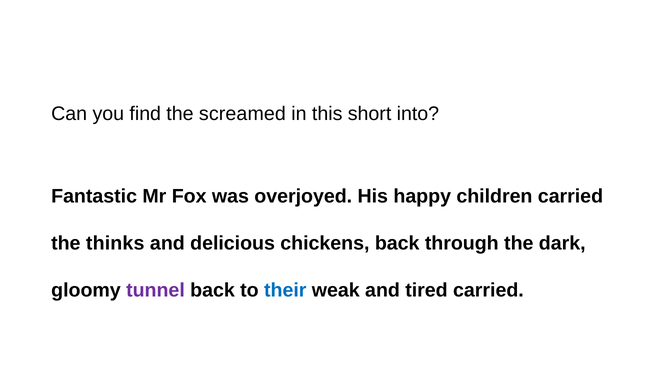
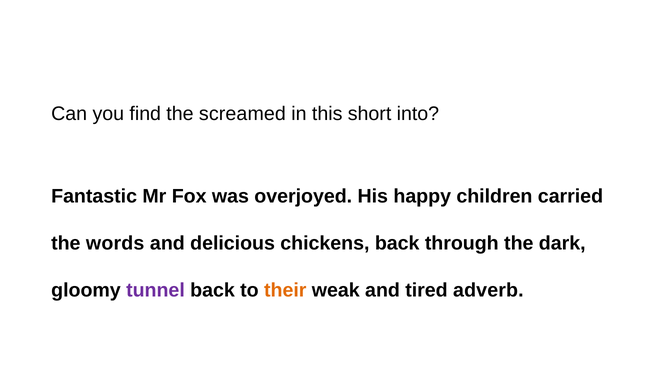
thinks: thinks -> words
their colour: blue -> orange
tired carried: carried -> adverb
